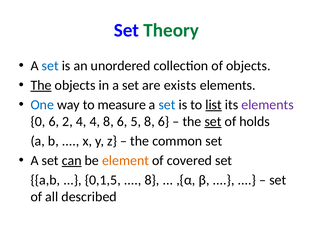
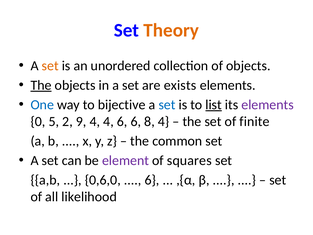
Theory colour: green -> orange
set at (50, 66) colour: blue -> orange
measure: measure -> bijective
0 6: 6 -> 5
2 4: 4 -> 9
4 8: 8 -> 4
6 5: 5 -> 6
6 at (164, 121): 6 -> 4
set at (213, 121) underline: present -> none
holds: holds -> finite
can underline: present -> none
element colour: orange -> purple
covered: covered -> squares
0,1,5: 0,1,5 -> 0,6,0
8 at (152, 180): 8 -> 6
described: described -> likelihood
